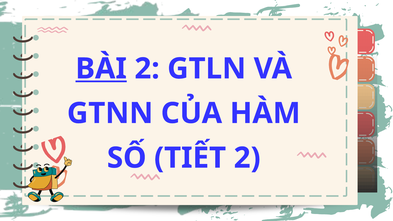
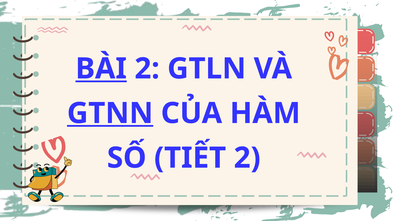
GTNN underline: none -> present
